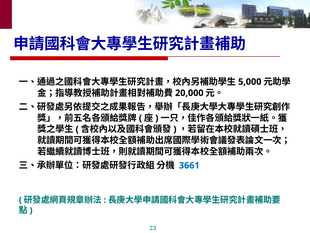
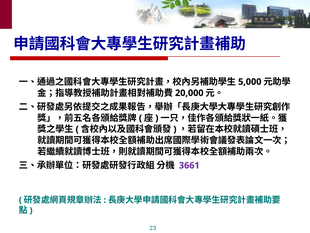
3661 colour: blue -> purple
